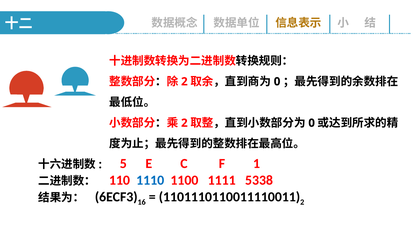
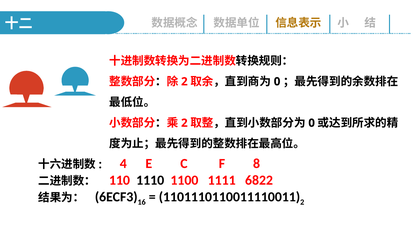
5: 5 -> 4
1: 1 -> 8
1110 colour: blue -> black
5338: 5338 -> 6822
